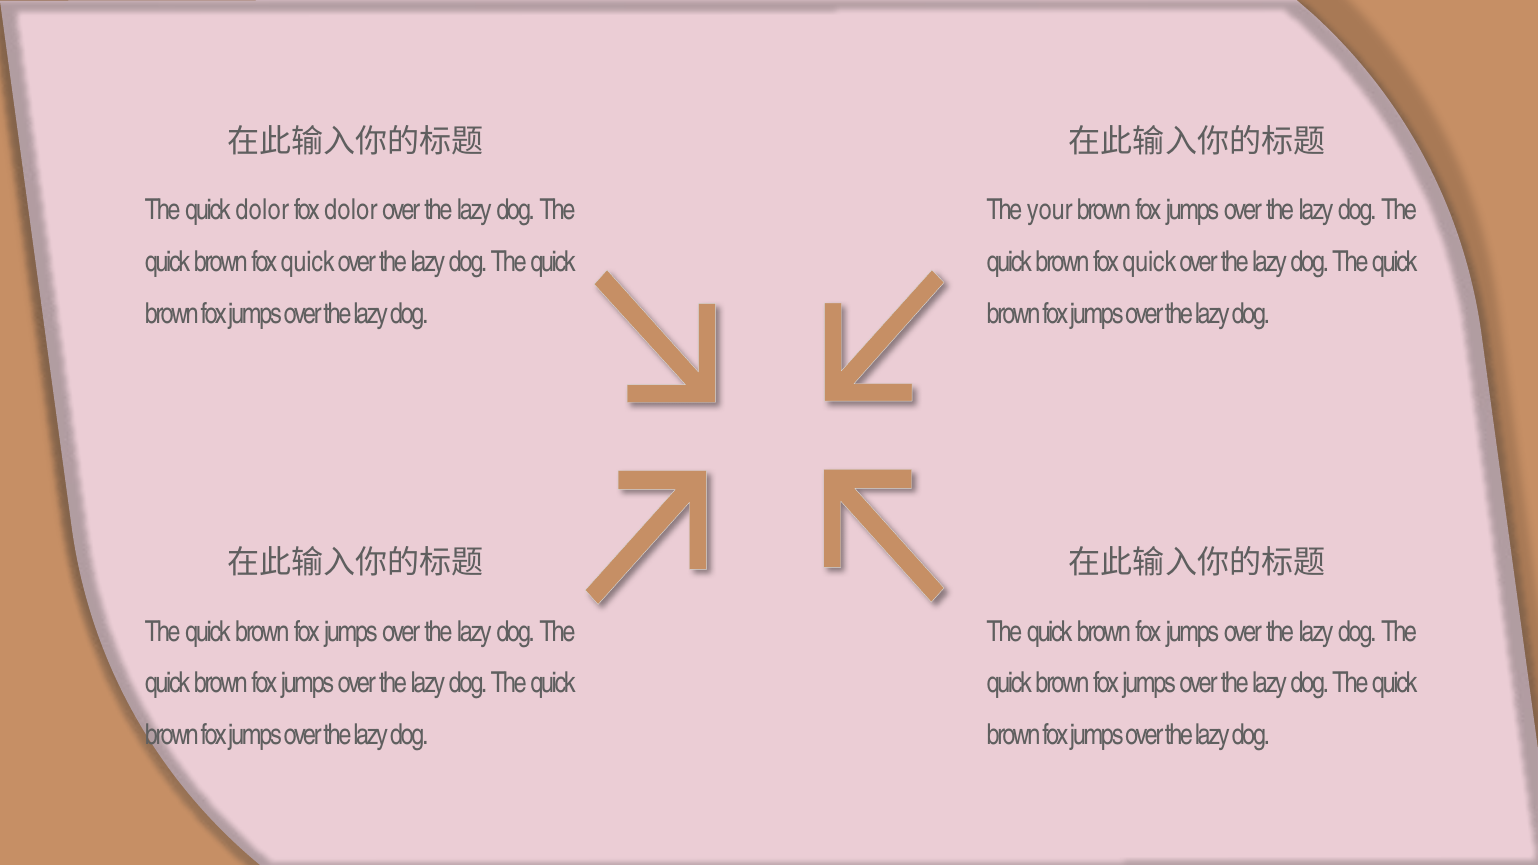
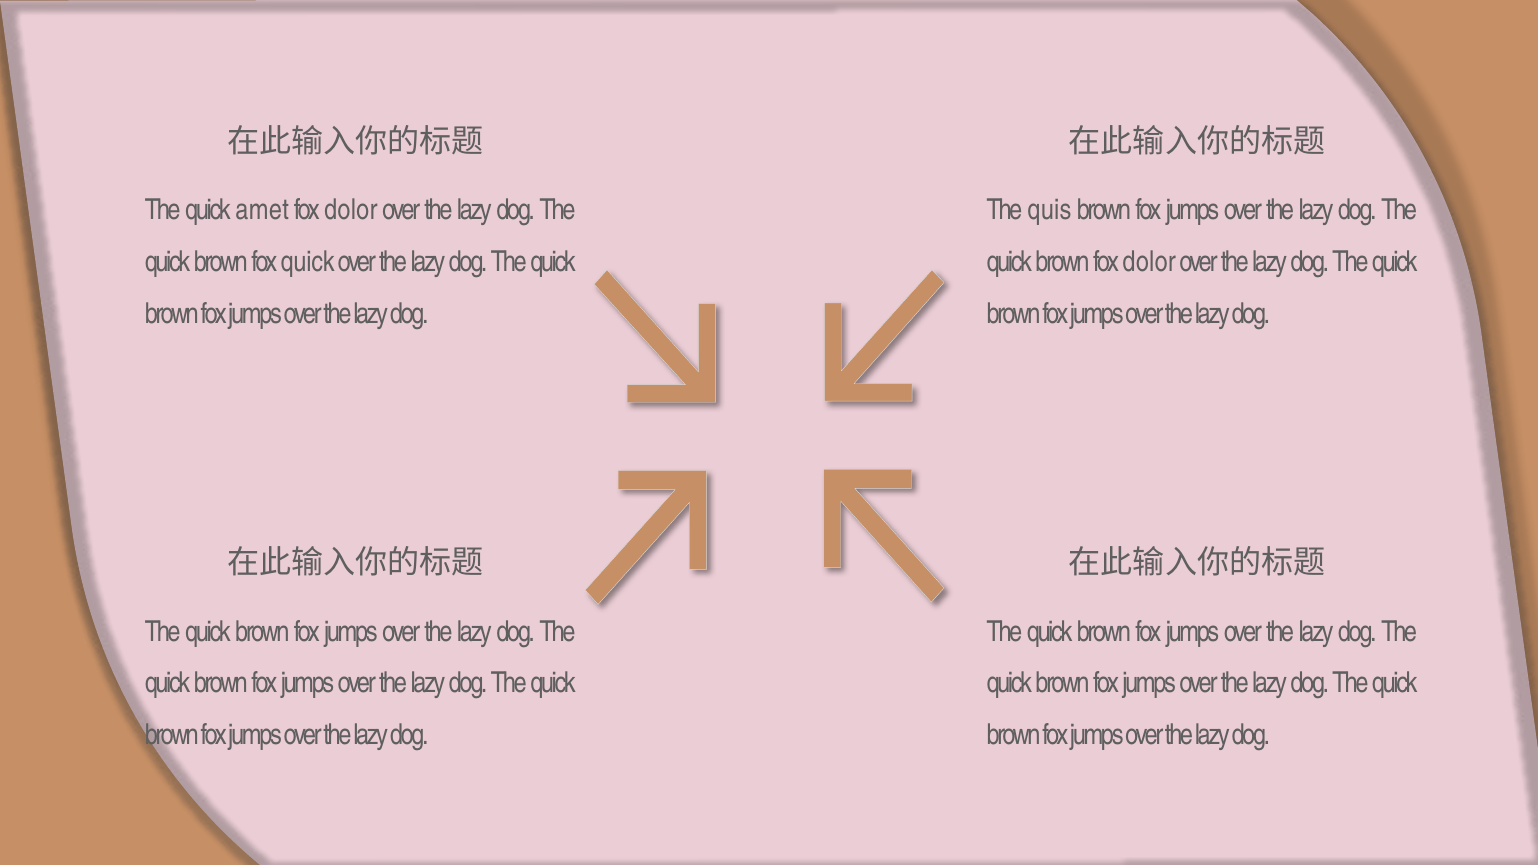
quick dolor: dolor -> amet
your: your -> quis
quick at (1149, 262): quick -> dolor
